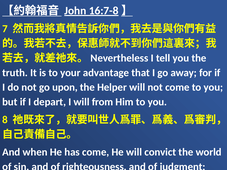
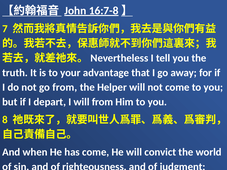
go upon: upon -> from
